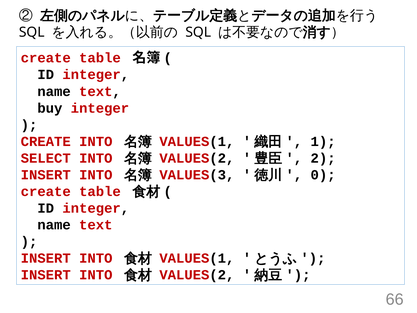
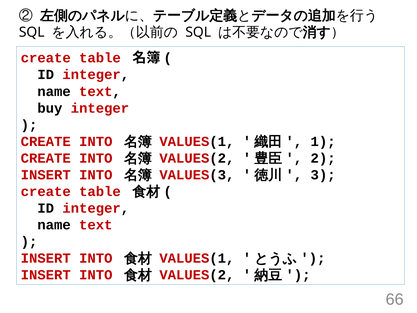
SELECT at (46, 158): SELECT -> CREATE
0: 0 -> 3
